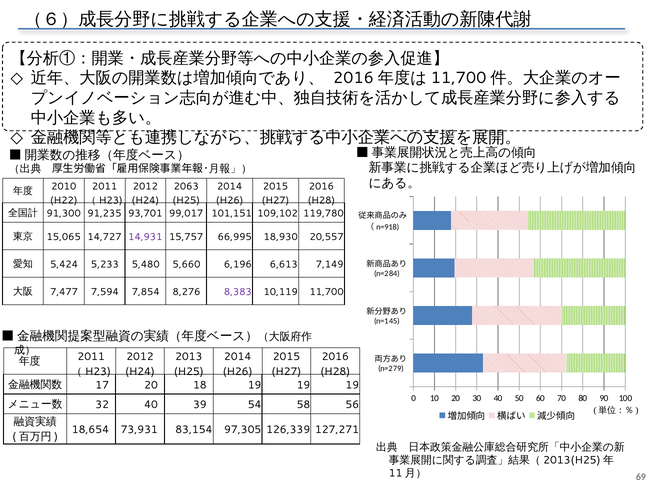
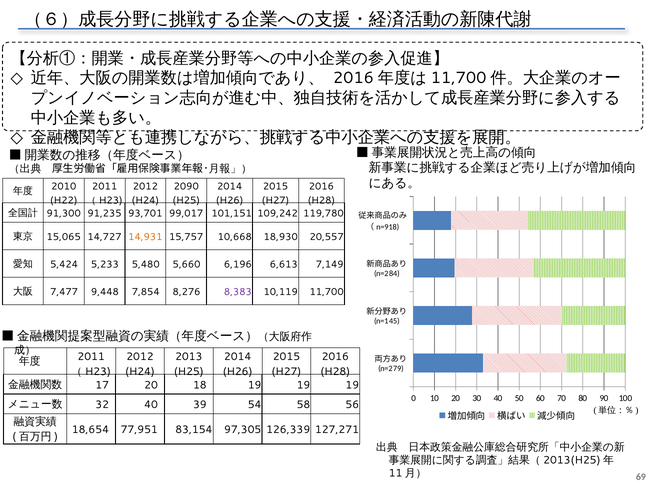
2063: 2063 -> 2090
109,102: 109,102 -> 109,242
14,931 colour: purple -> orange
66,995: 66,995 -> 10,668
7,594: 7,594 -> 9,448
73,931: 73,931 -> 77,951
